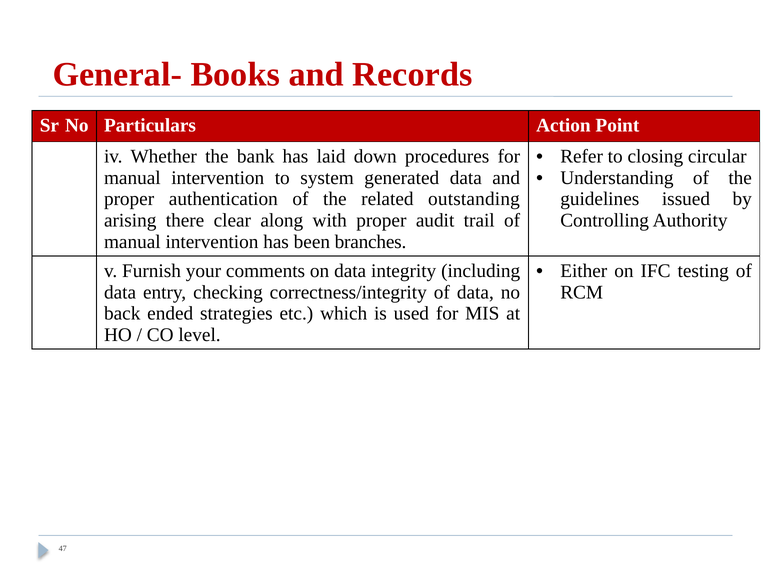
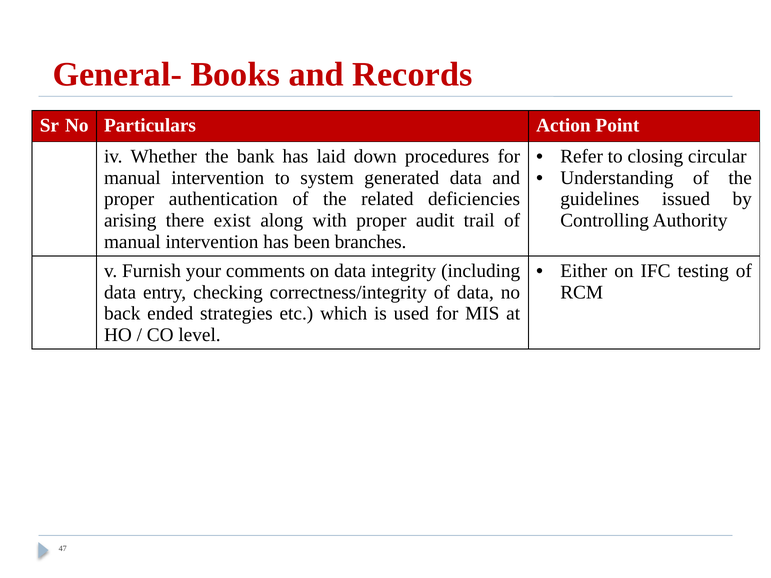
outstanding: outstanding -> deficiencies
clear: clear -> exist
